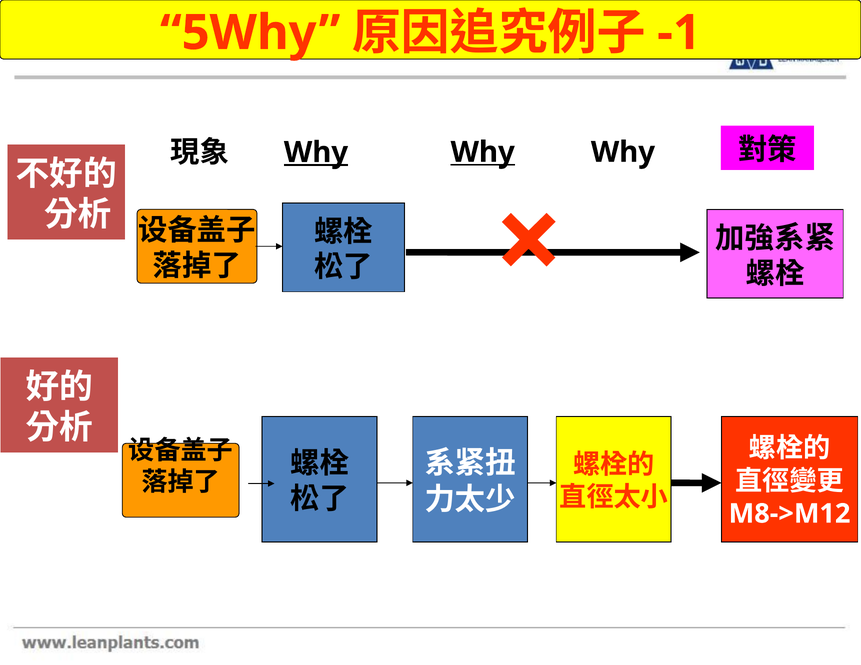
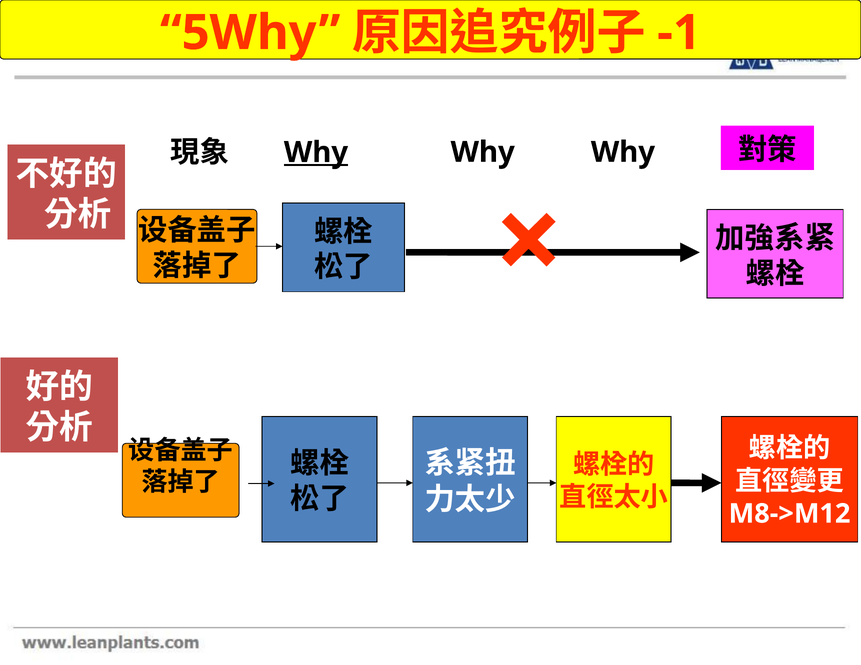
Why at (483, 152) underline: present -> none
